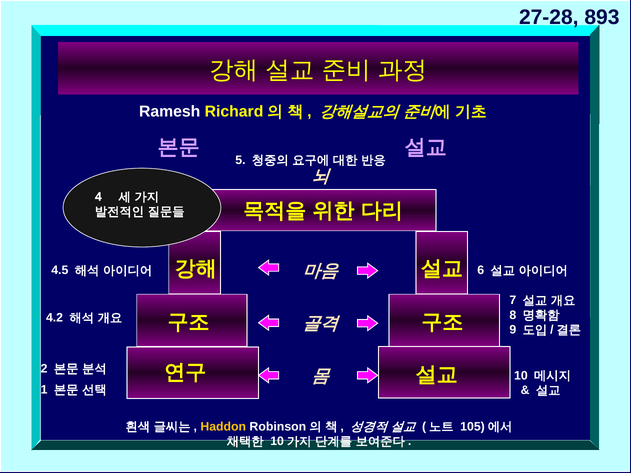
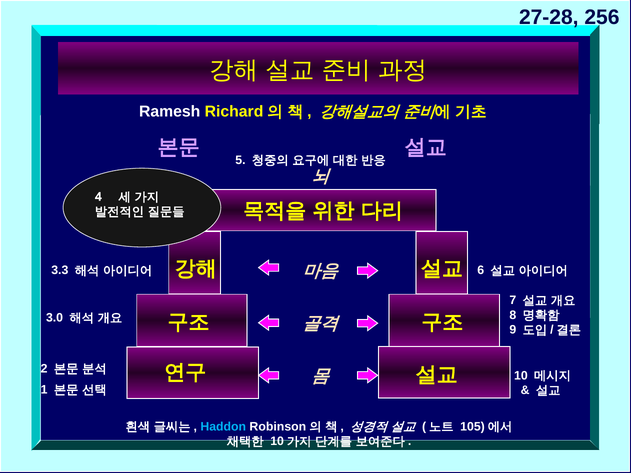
893: 893 -> 256
4.5: 4.5 -> 3.3
4.2: 4.2 -> 3.0
Haddon colour: yellow -> light blue
